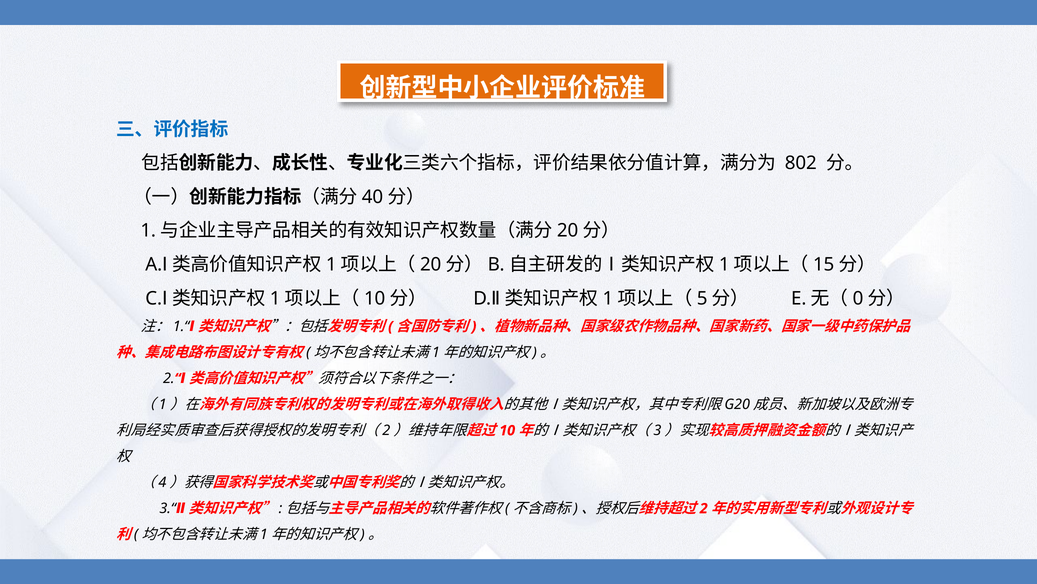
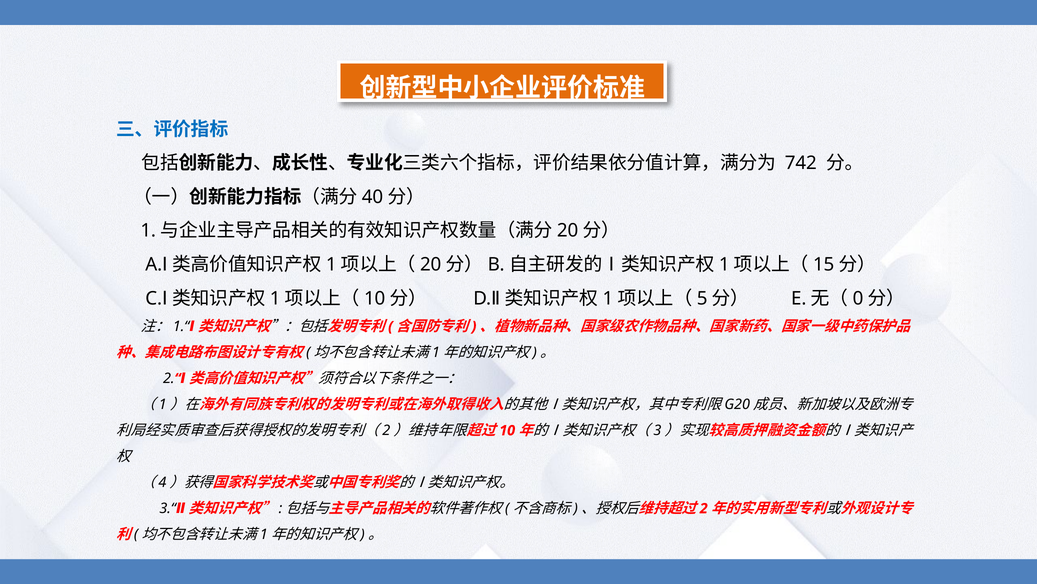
802: 802 -> 742
